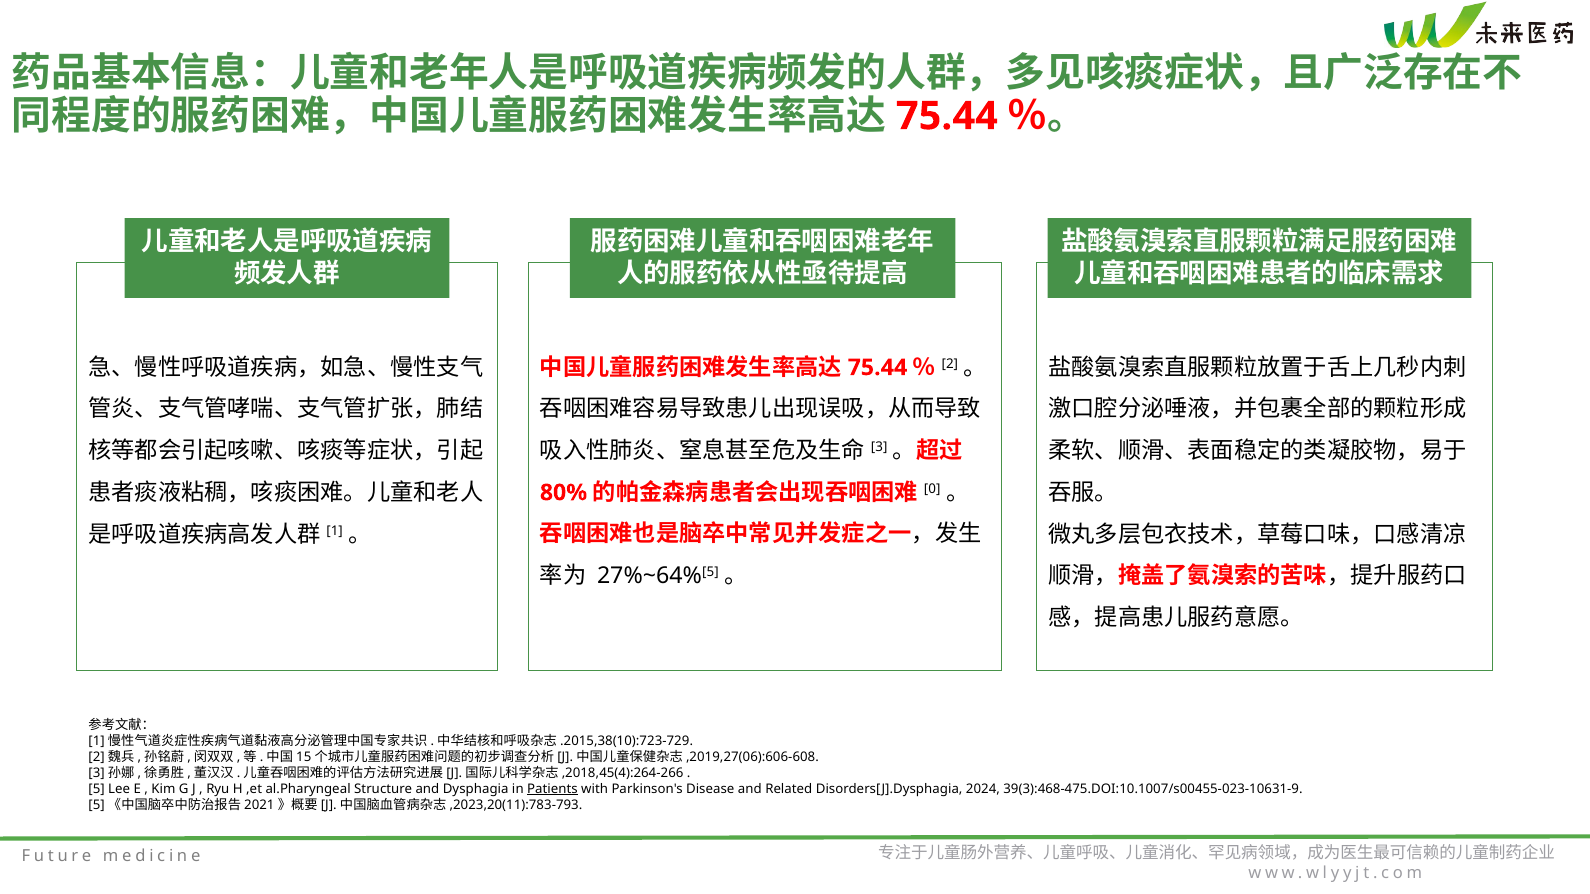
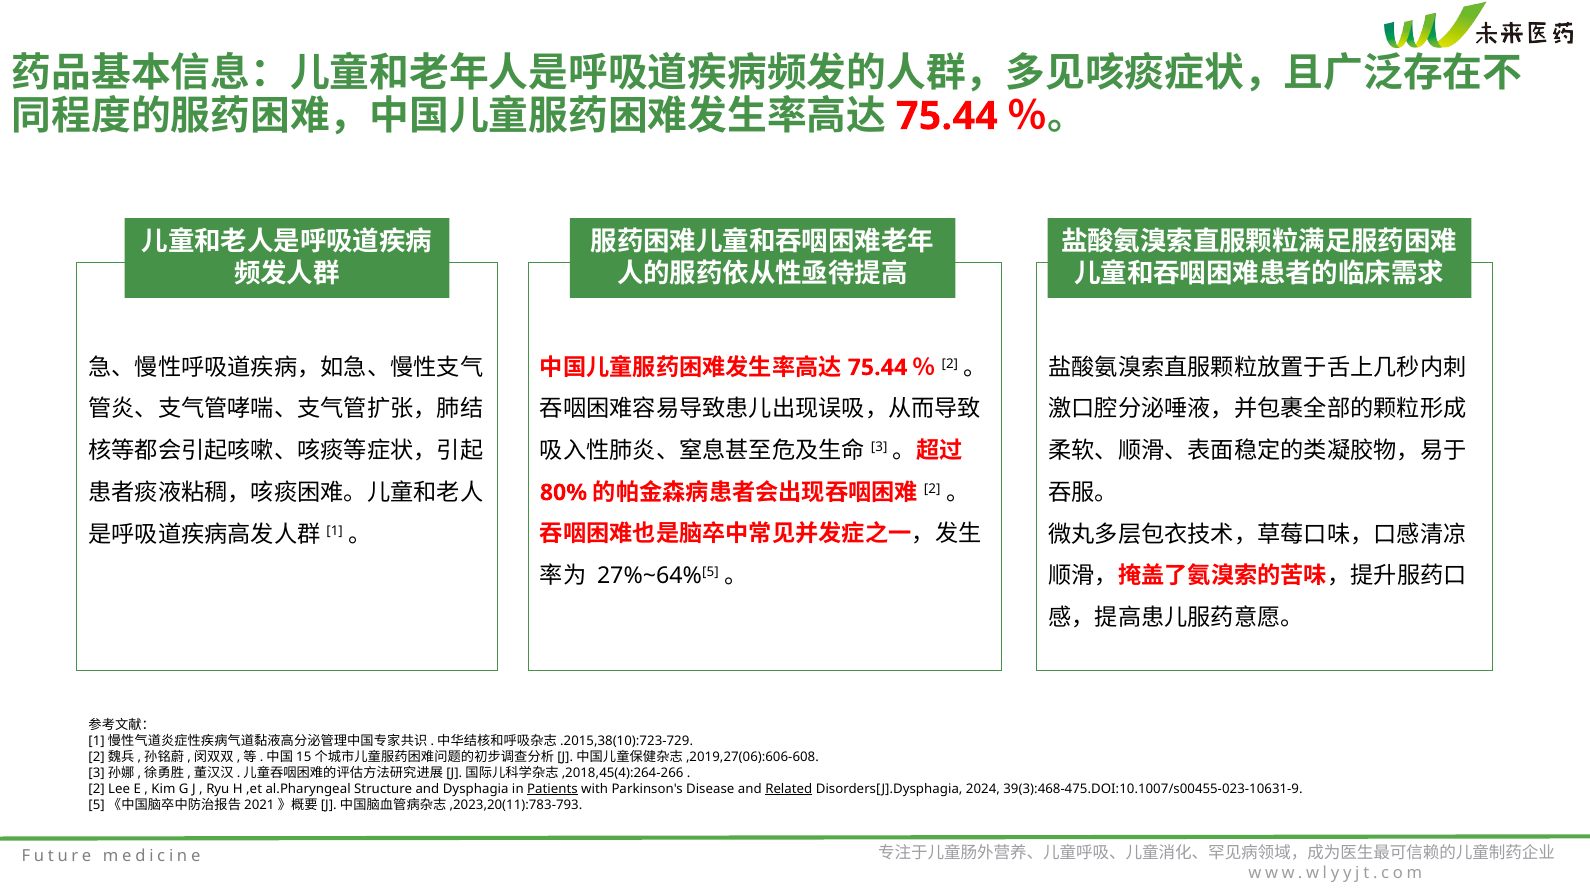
0 at (932, 489): 0 -> 2
5 at (97, 789): 5 -> 2
Related underline: none -> present
